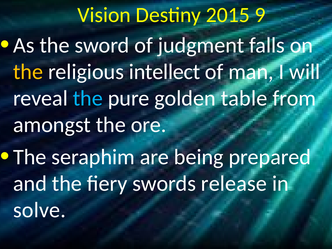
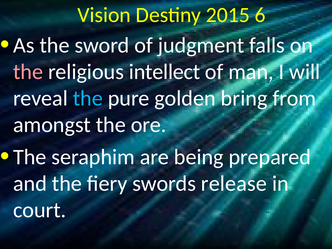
9: 9 -> 6
the at (28, 72) colour: yellow -> pink
table: table -> bring
solve: solve -> court
